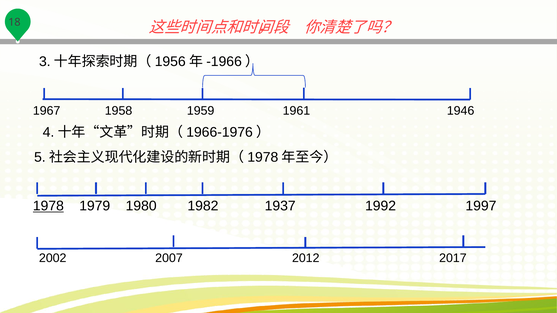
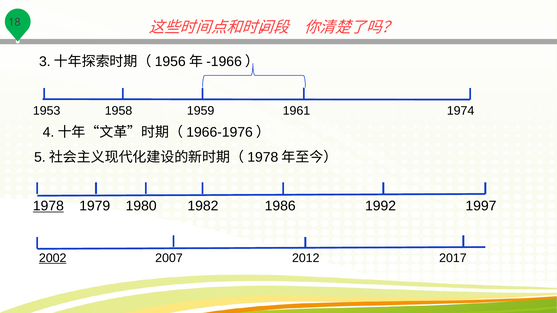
1967: 1967 -> 1953
1946: 1946 -> 1974
1937: 1937 -> 1986
2002 underline: none -> present
